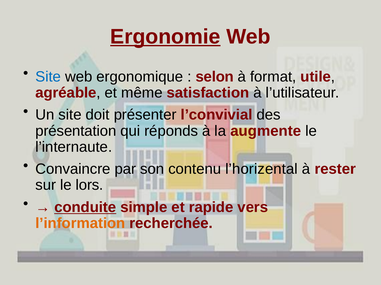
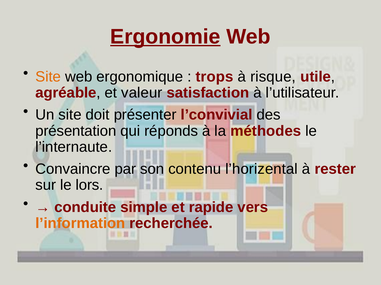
Site at (48, 77) colour: blue -> orange
selon: selon -> trops
format: format -> risque
même: même -> valeur
augmente: augmente -> méthodes
conduite underline: present -> none
